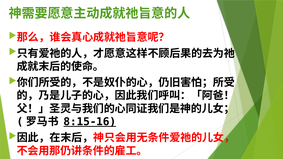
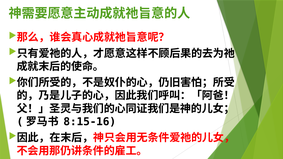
8:15-16 underline: present -> none
